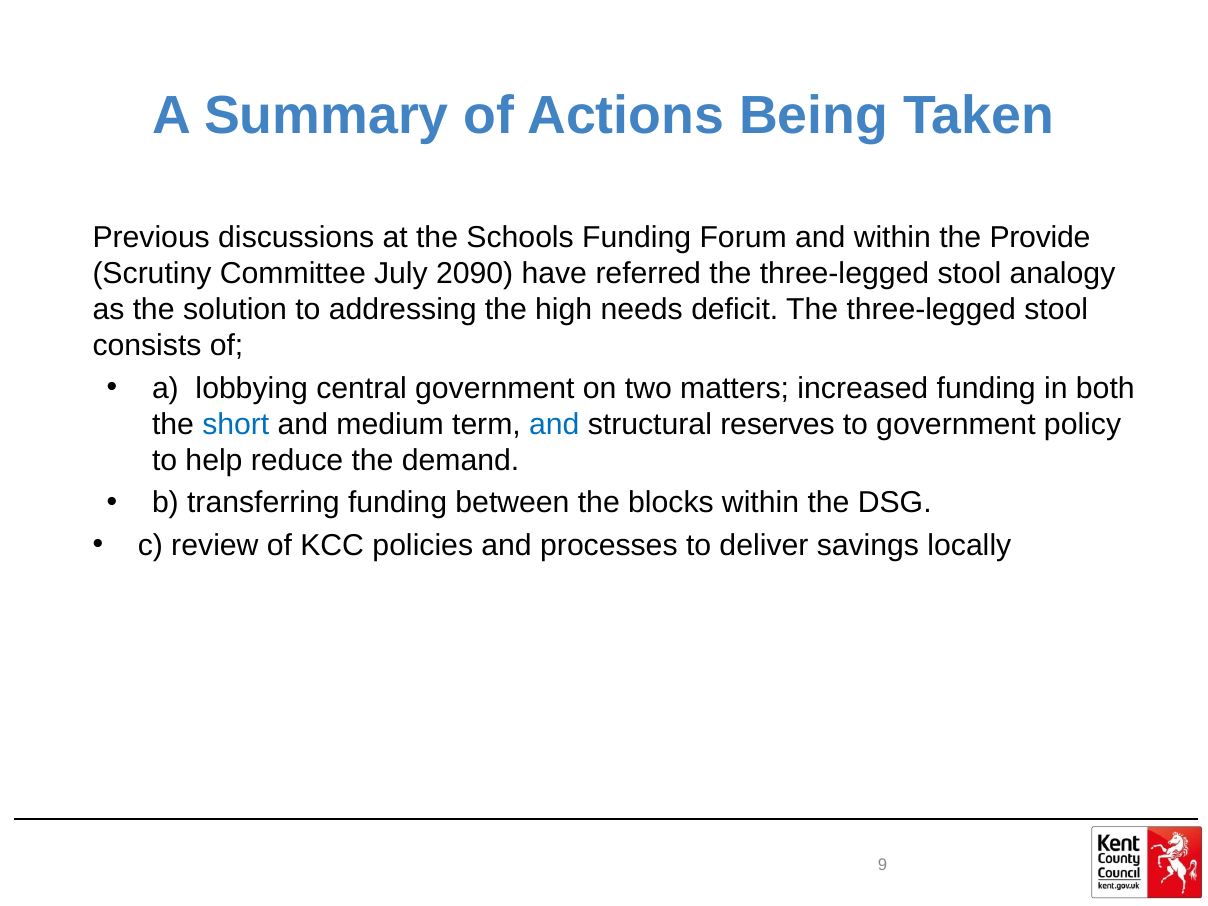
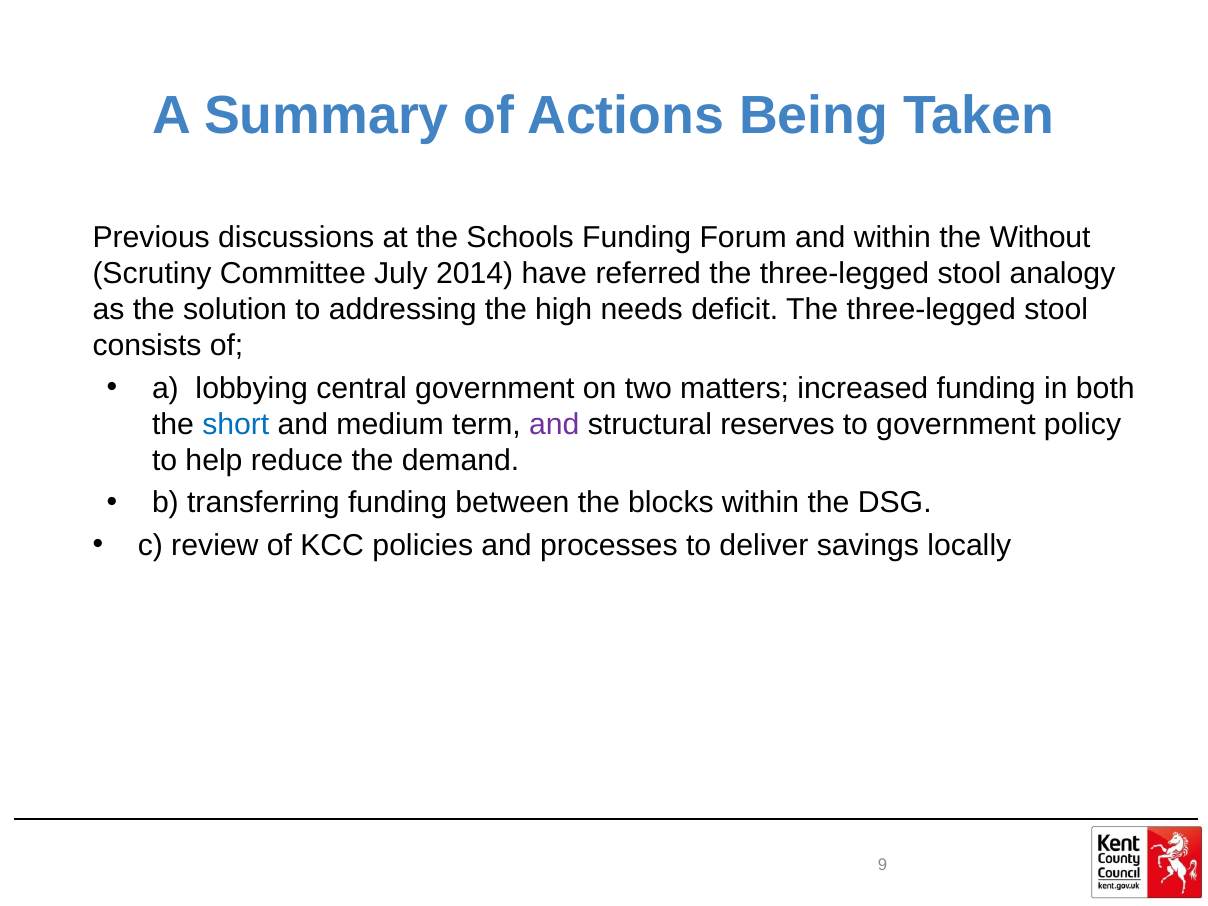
Provide: Provide -> Without
2090: 2090 -> 2014
and at (554, 424) colour: blue -> purple
